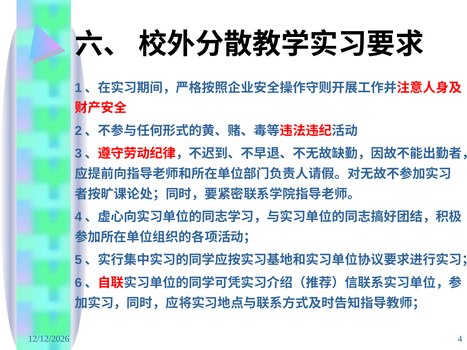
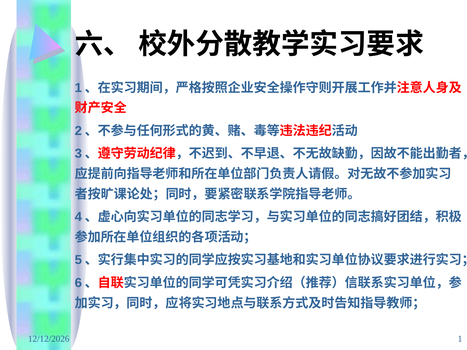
4: 4 -> 1
